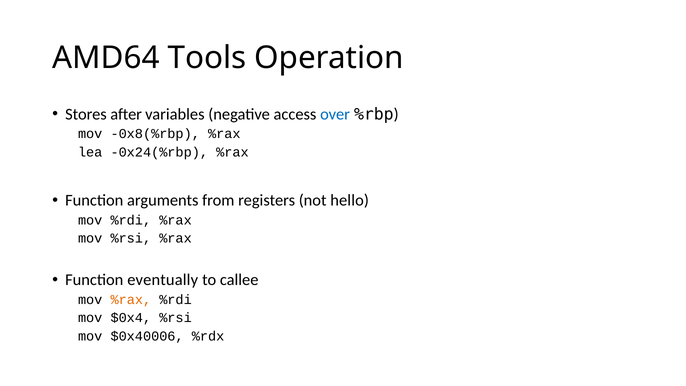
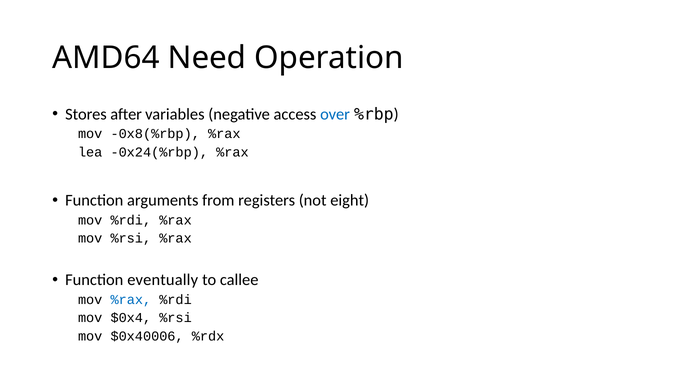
Tools: Tools -> Need
hello: hello -> eight
%rax at (131, 300) colour: orange -> blue
